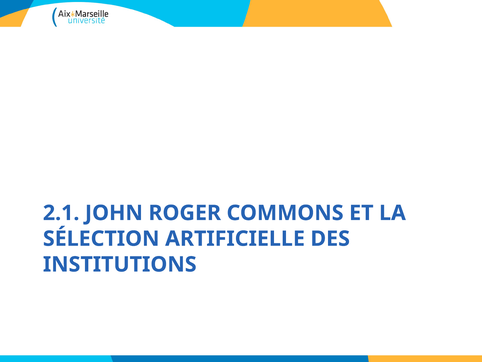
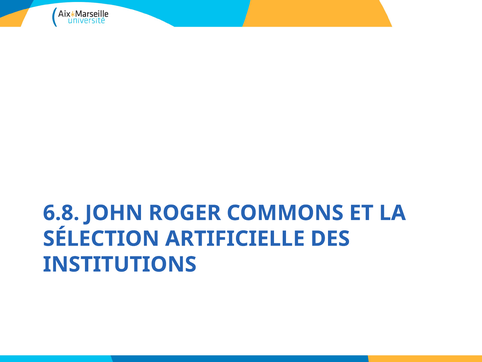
2.1: 2.1 -> 6.8
